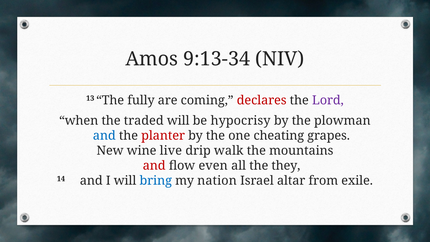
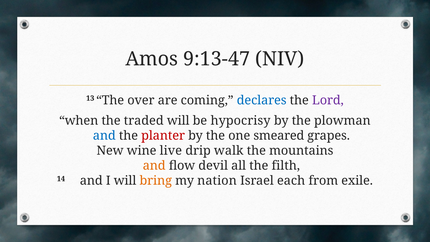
9:13-34: 9:13-34 -> 9:13-47
fully: fully -> over
declares colour: red -> blue
cheating: cheating -> smeared
and at (154, 166) colour: red -> orange
even: even -> devil
they: they -> filth
bring colour: blue -> orange
altar: altar -> each
